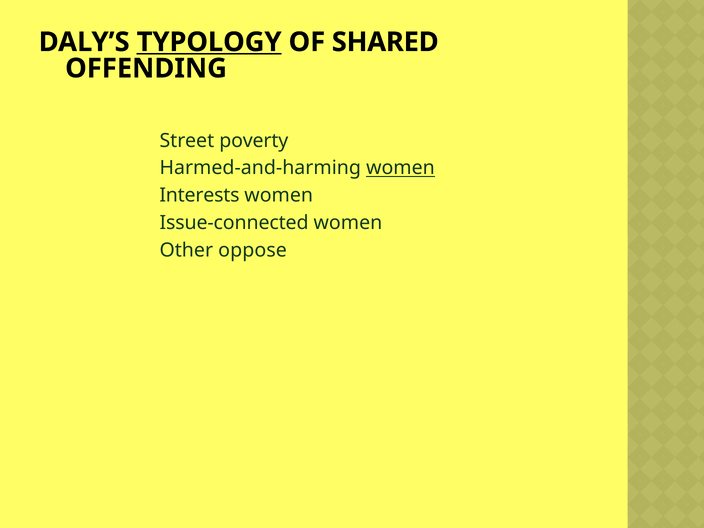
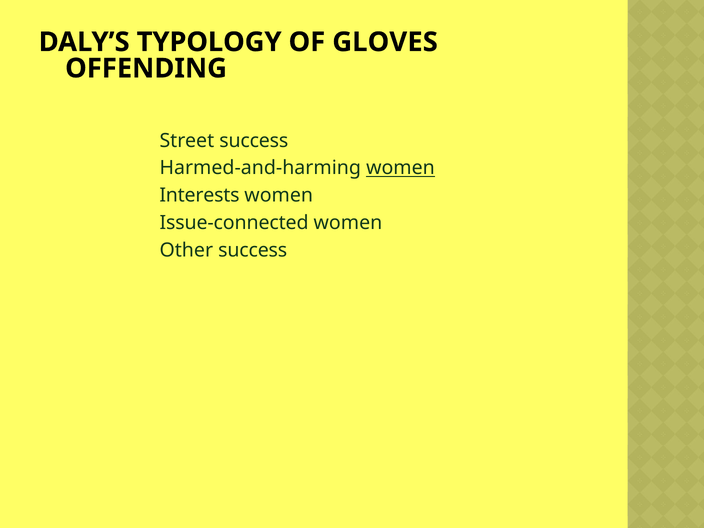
TYPOLOGY underline: present -> none
SHARED: SHARED -> GLOVES
Street poverty: poverty -> success
Other oppose: oppose -> success
